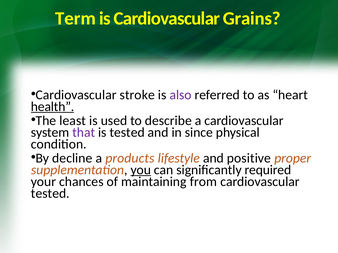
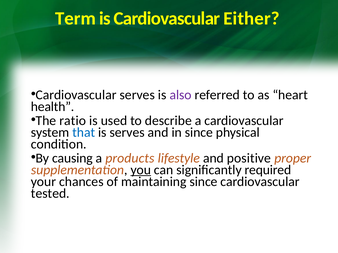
Grains: Grains -> Either
Cardiovascular stroke: stroke -> serves
health underline: present -> none
least: least -> ratio
that colour: purple -> blue
is tested: tested -> serves
decline: decline -> causing
maintaining from: from -> since
